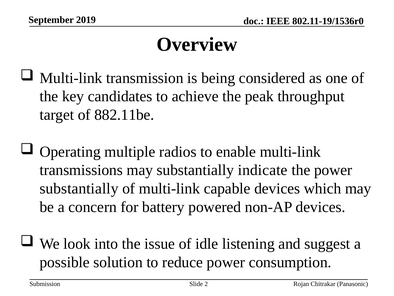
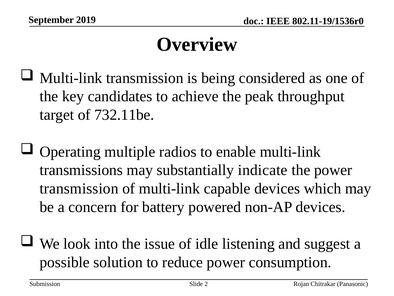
882.11be: 882.11be -> 732.11be
substantially at (79, 188): substantially -> transmission
